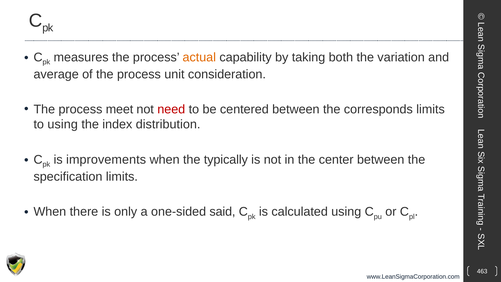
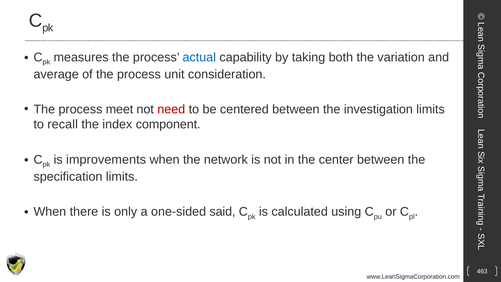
actual colour: orange -> blue
corresponds: corresponds -> investigation
to using: using -> recall
distribution: distribution -> component
typically: typically -> network
